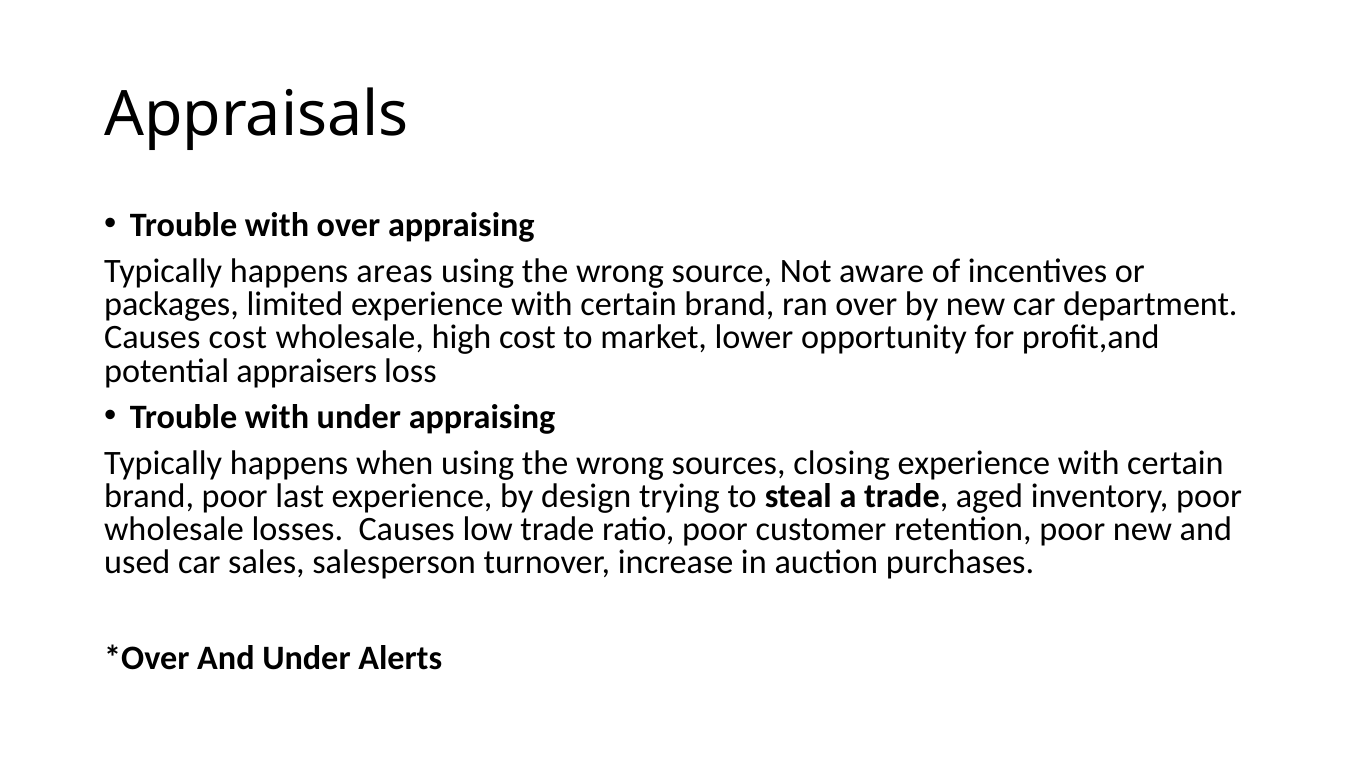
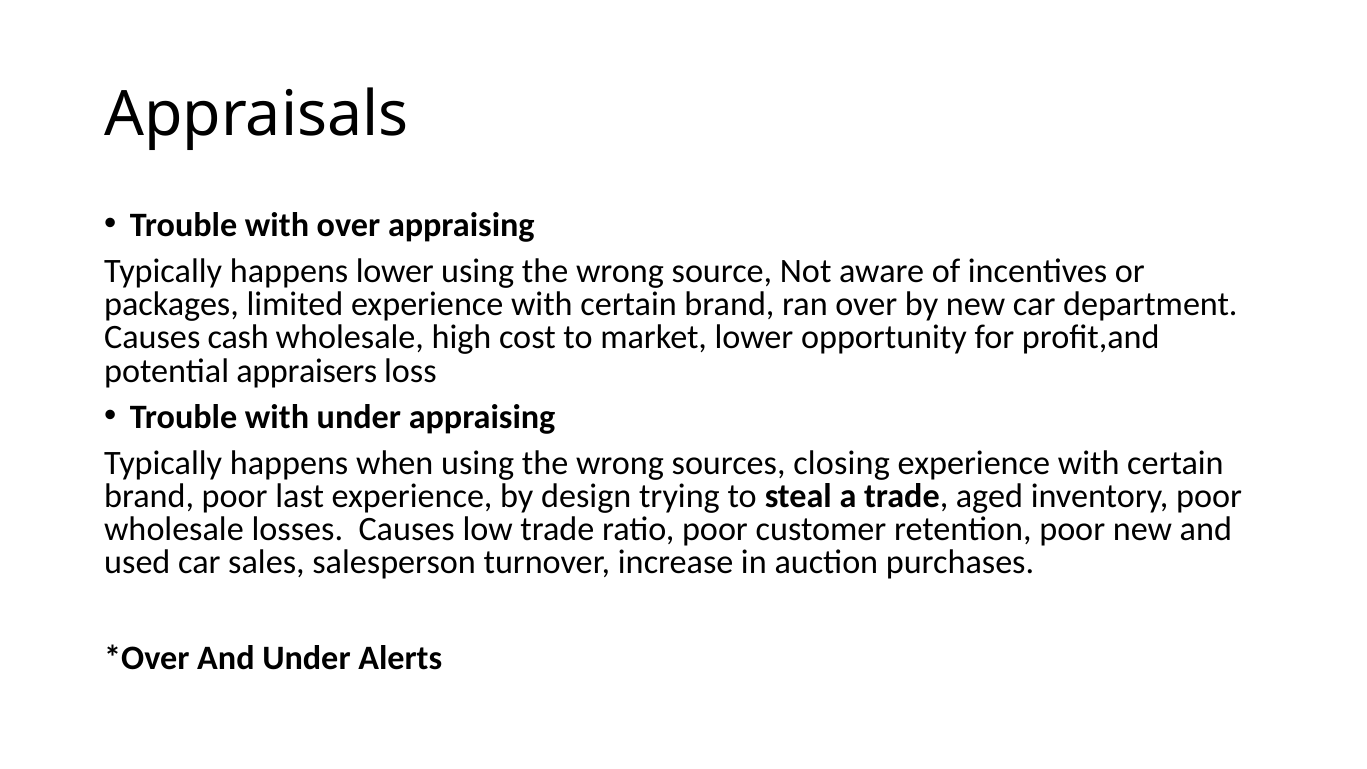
happens areas: areas -> lower
Causes cost: cost -> cash
